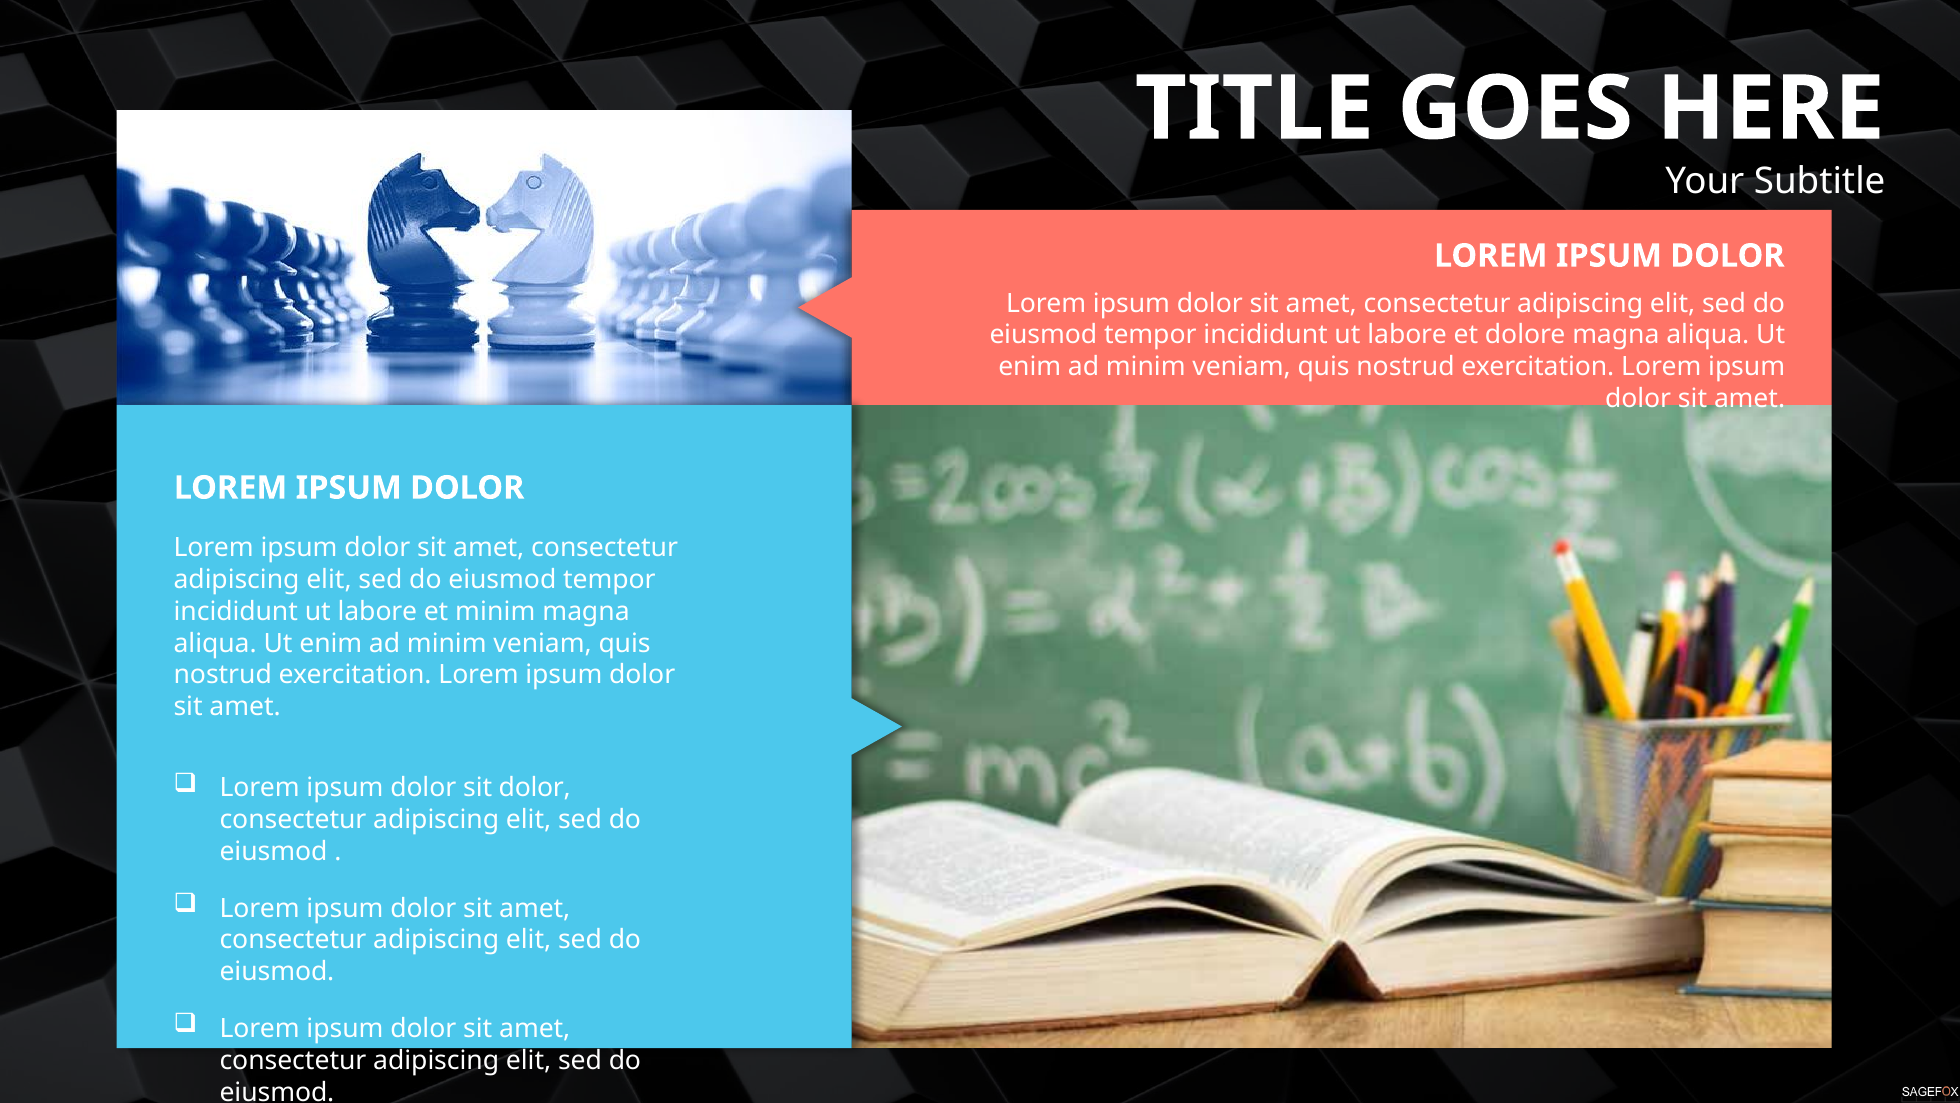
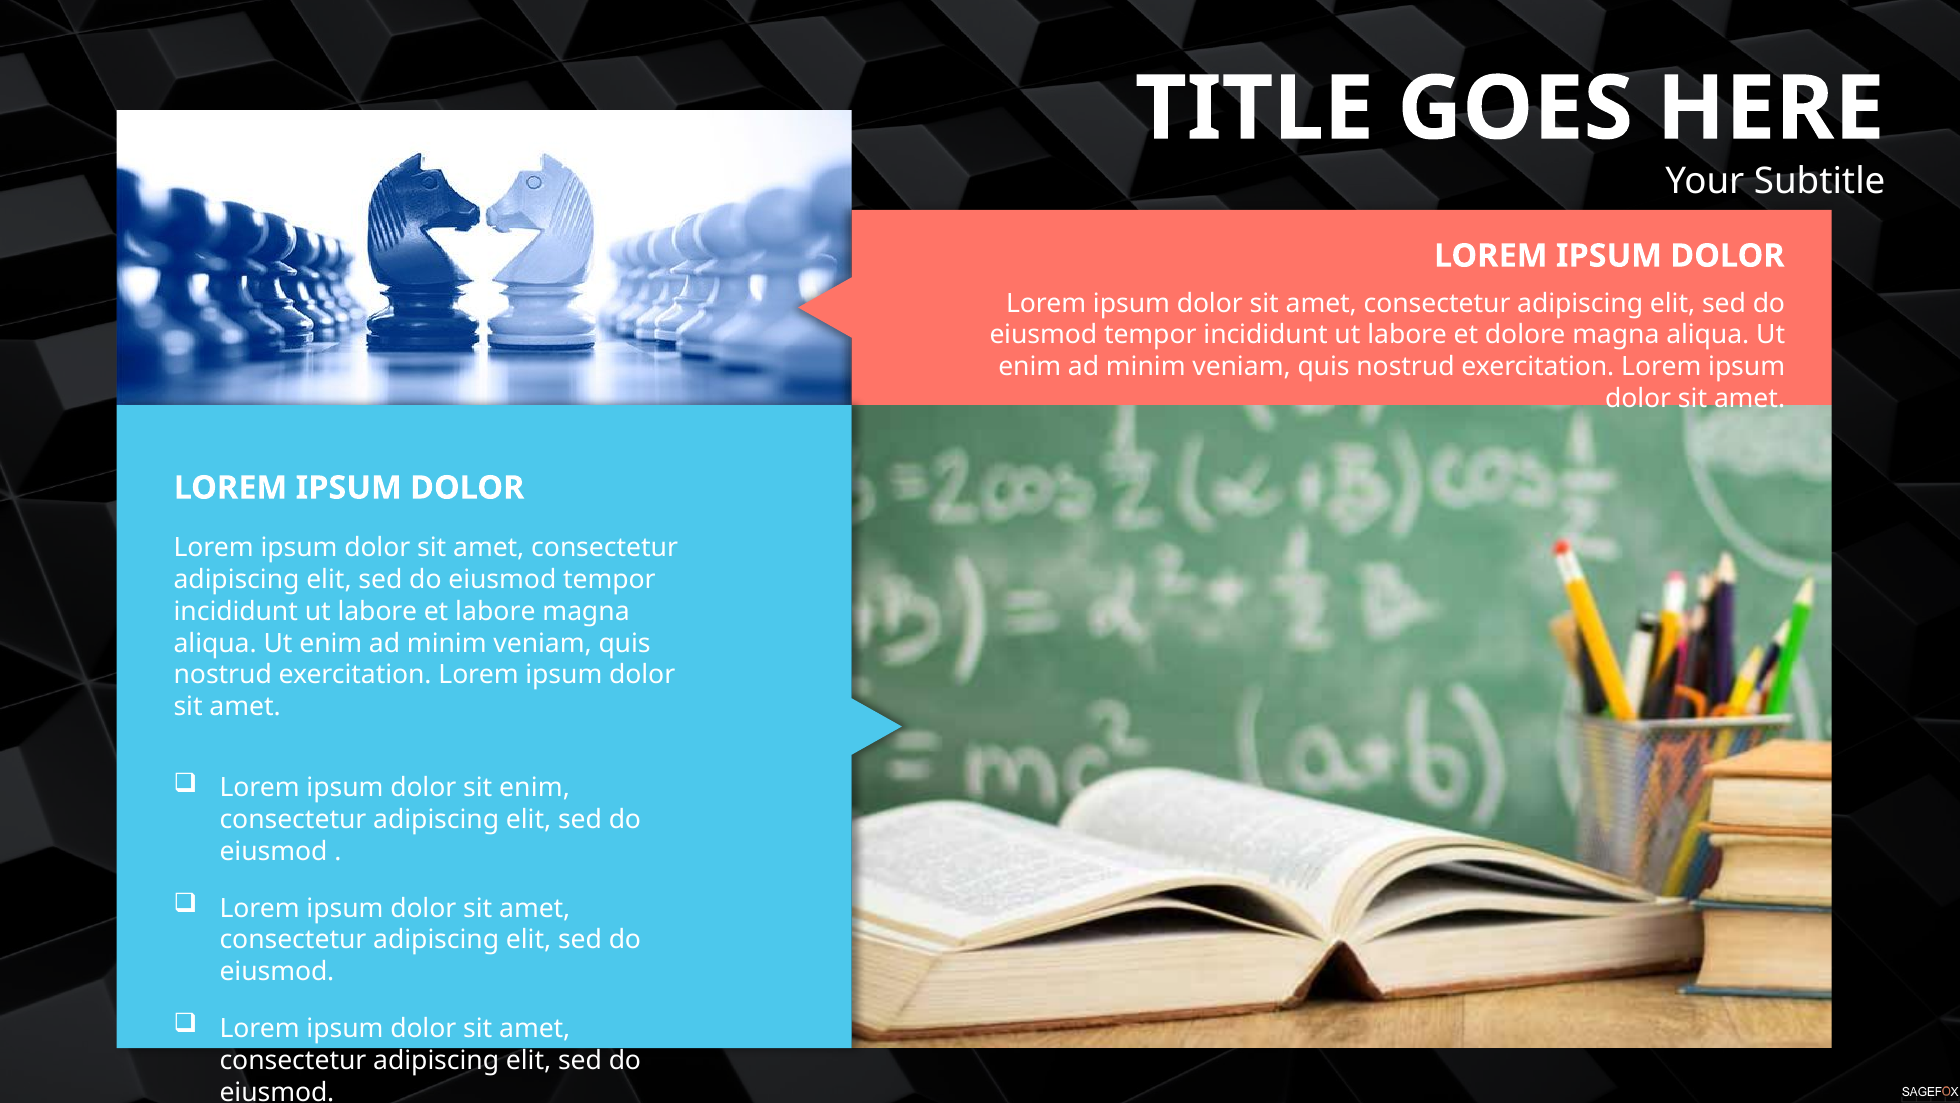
et minim: minim -> labore
sit dolor: dolor -> enim
